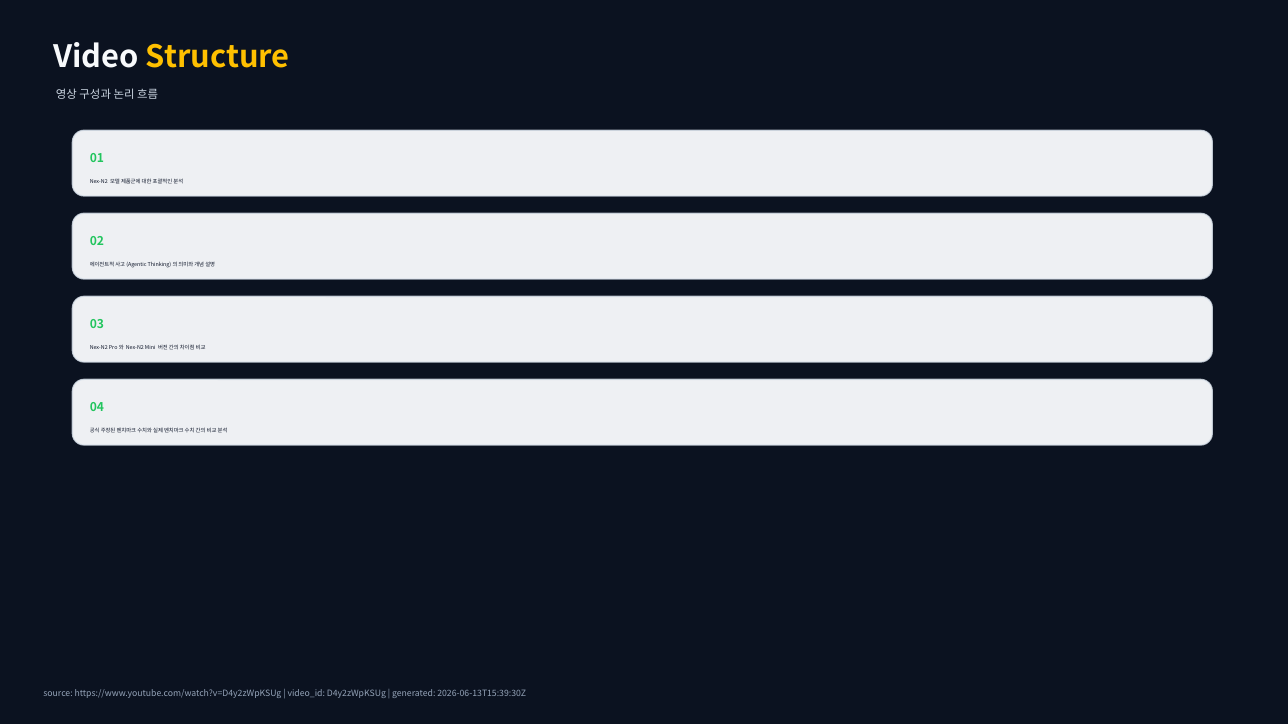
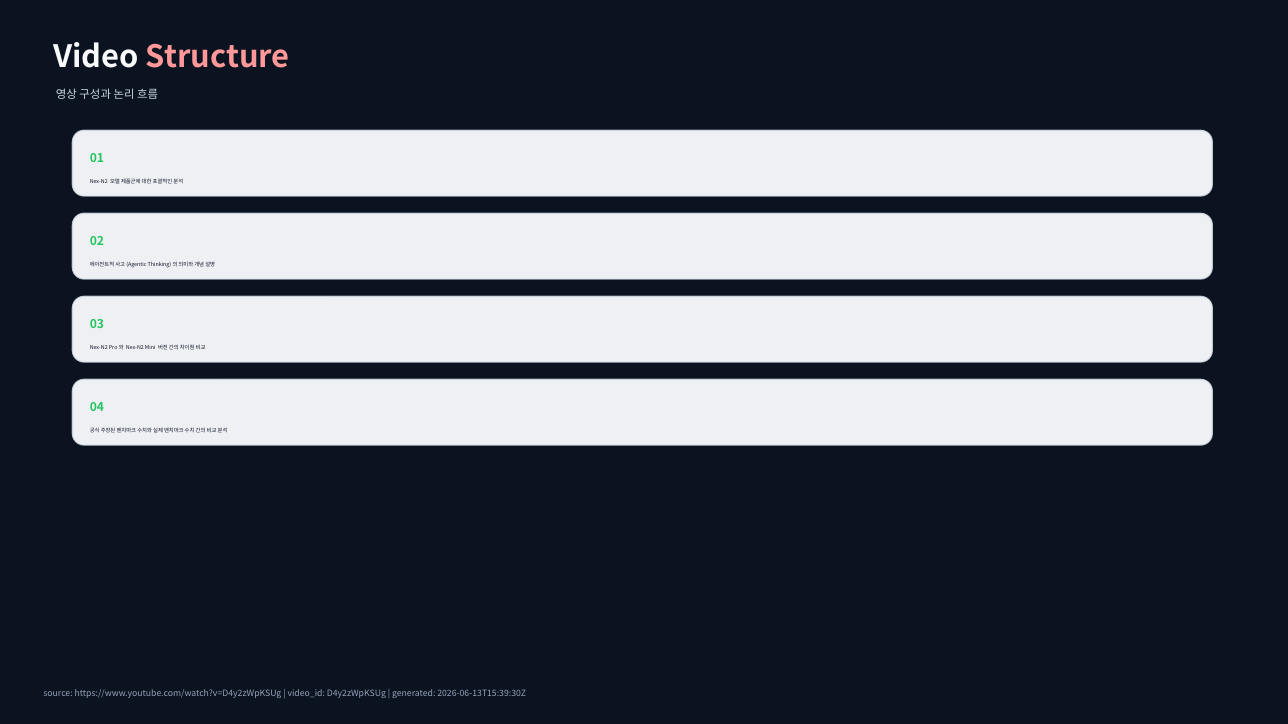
Structure colour: yellow -> pink
